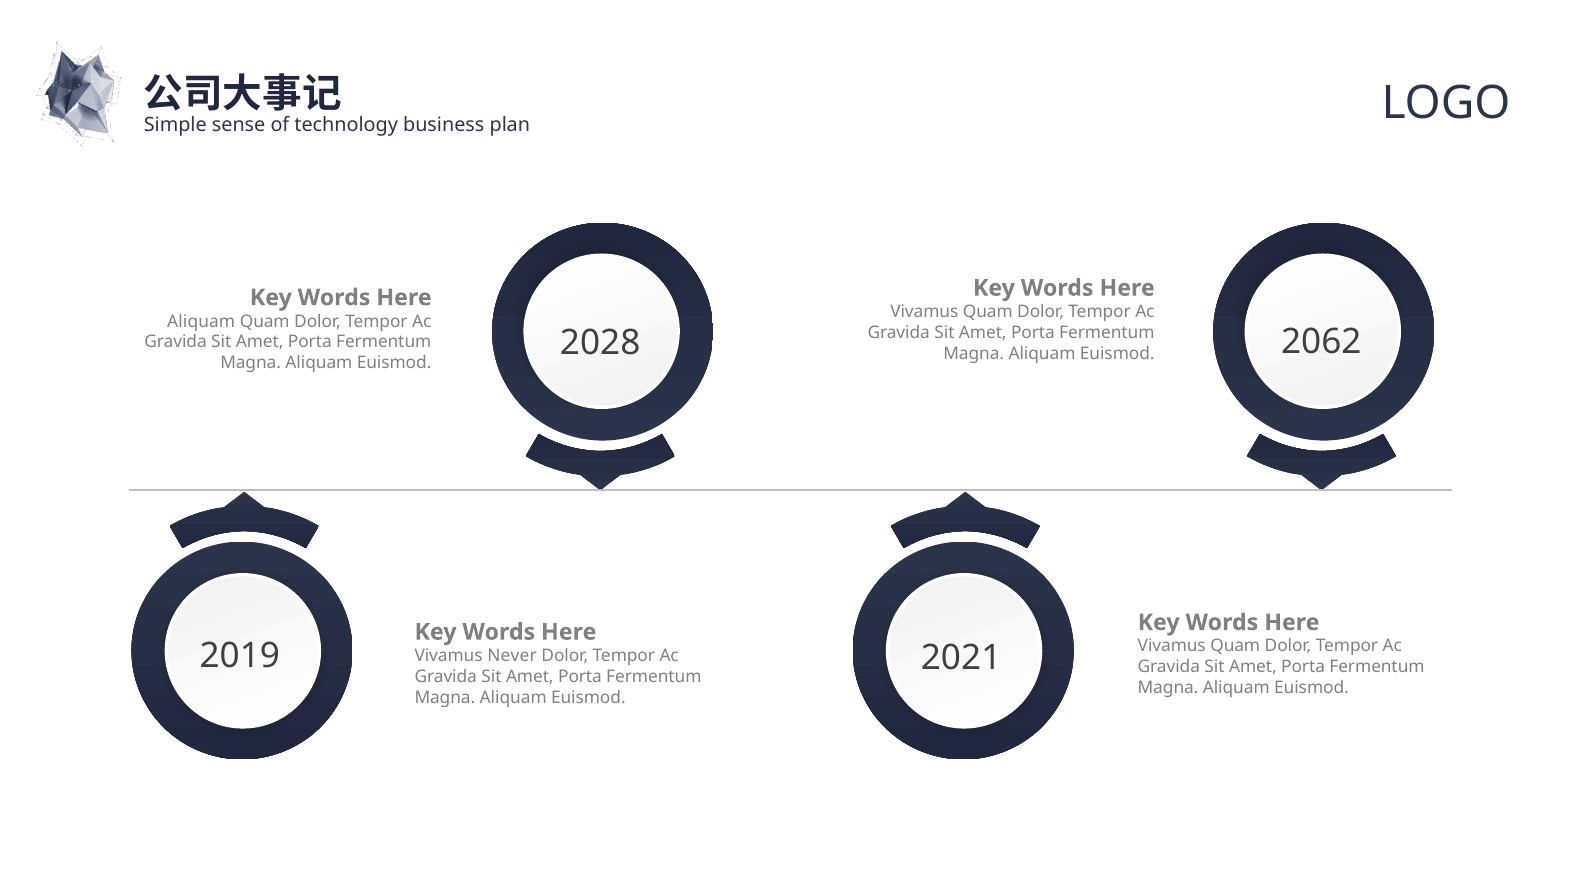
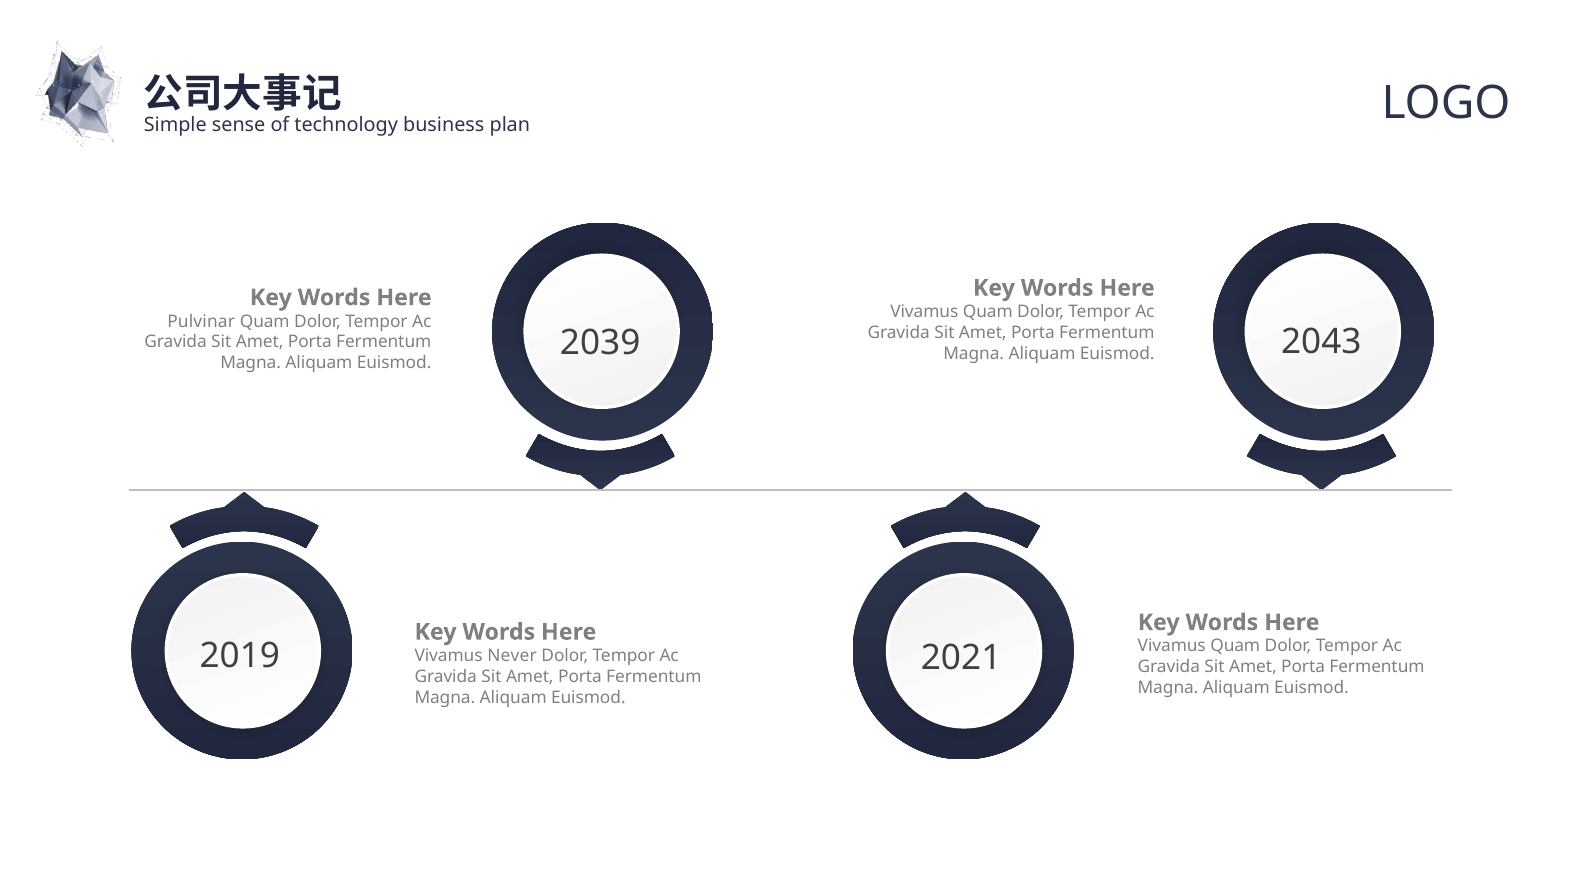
Aliquam at (201, 322): Aliquam -> Pulvinar
2062: 2062 -> 2043
2028: 2028 -> 2039
